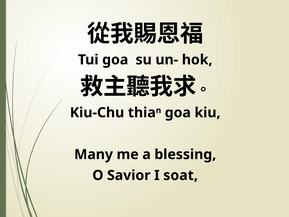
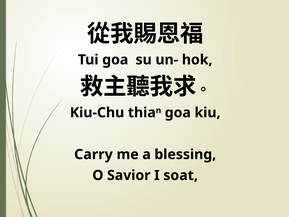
Many: Many -> Carry
